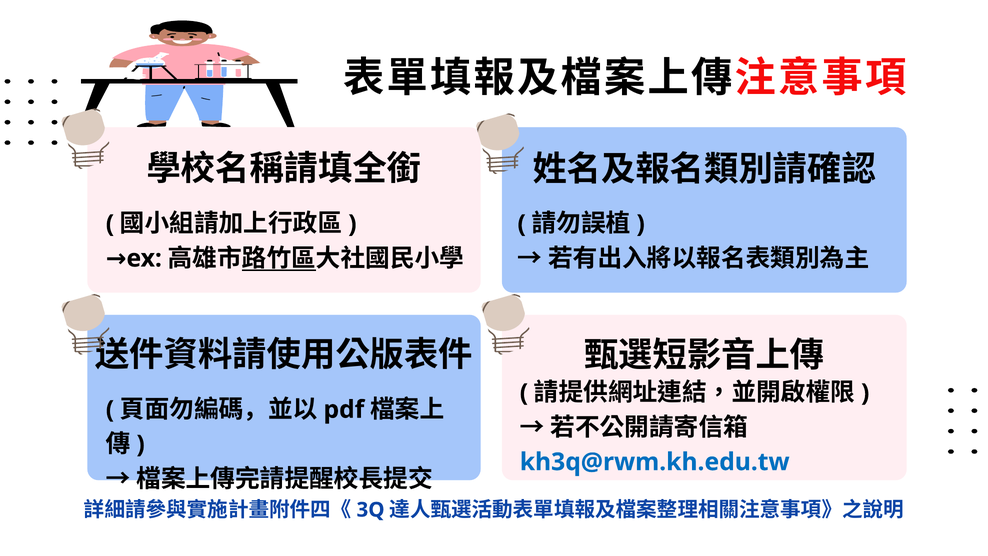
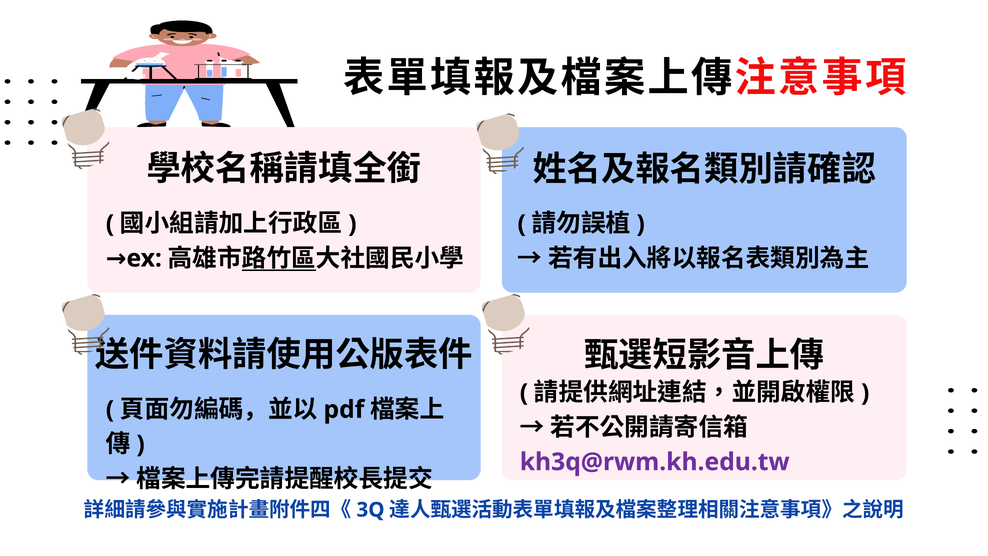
kh3q@rwm.kh.edu.tw colour: blue -> purple
